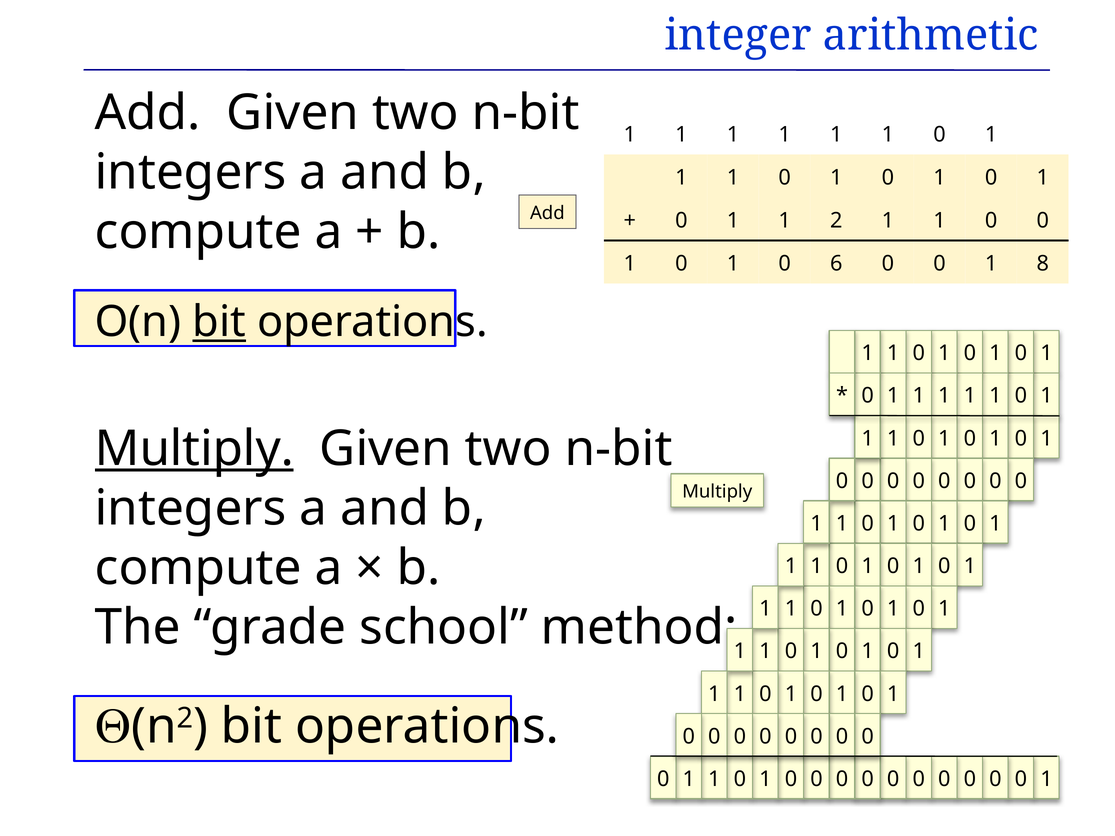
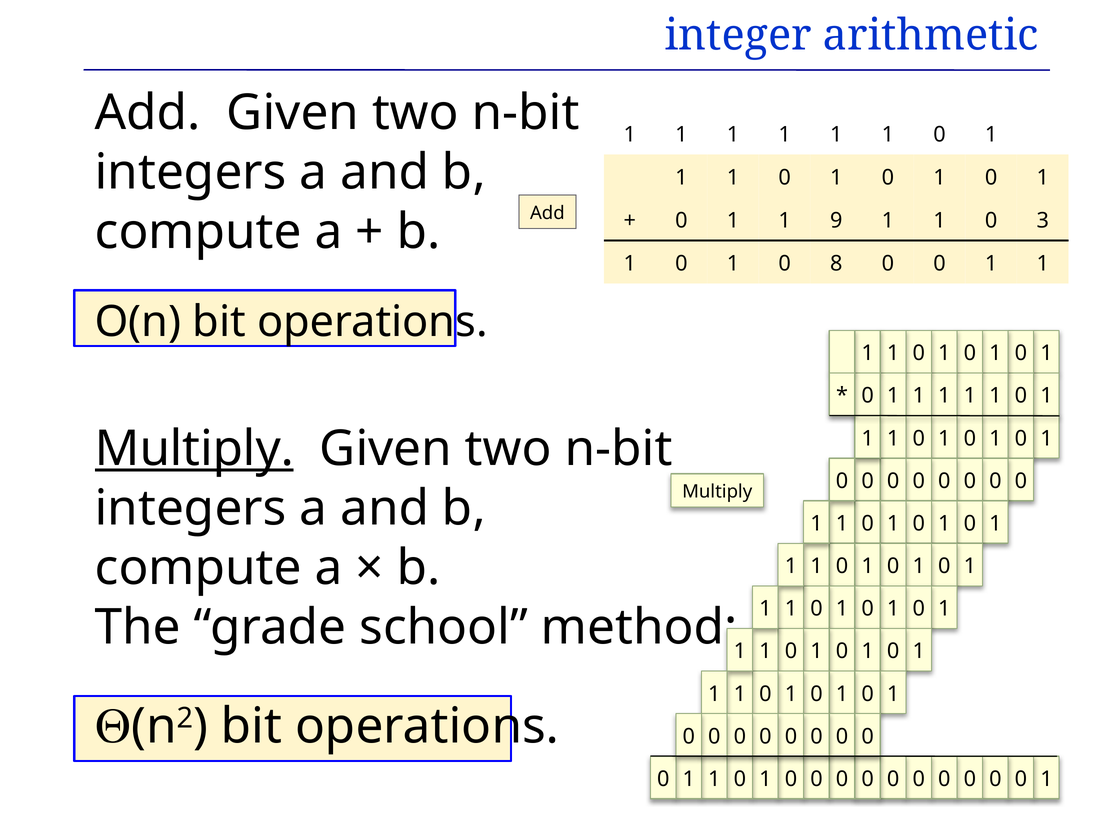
2: 2 -> 9
0 at (1043, 220): 0 -> 3
6: 6 -> 8
8 at (1043, 264): 8 -> 1
bit at (219, 322) underline: present -> none
